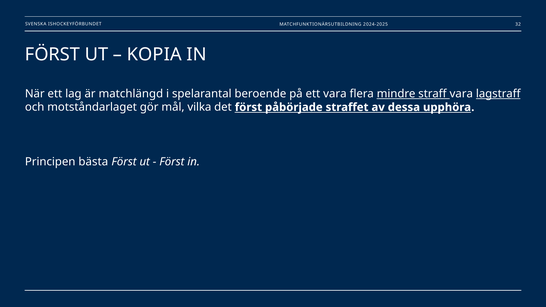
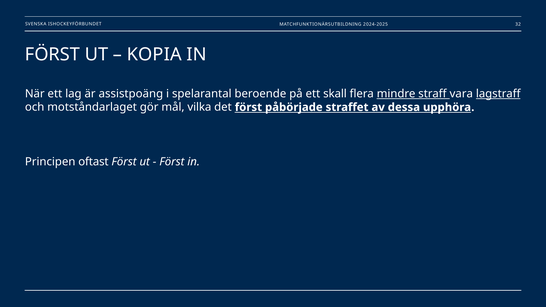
matchlängd: matchlängd -> assistpoäng
ett vara: vara -> skall
bästa: bästa -> oftast
